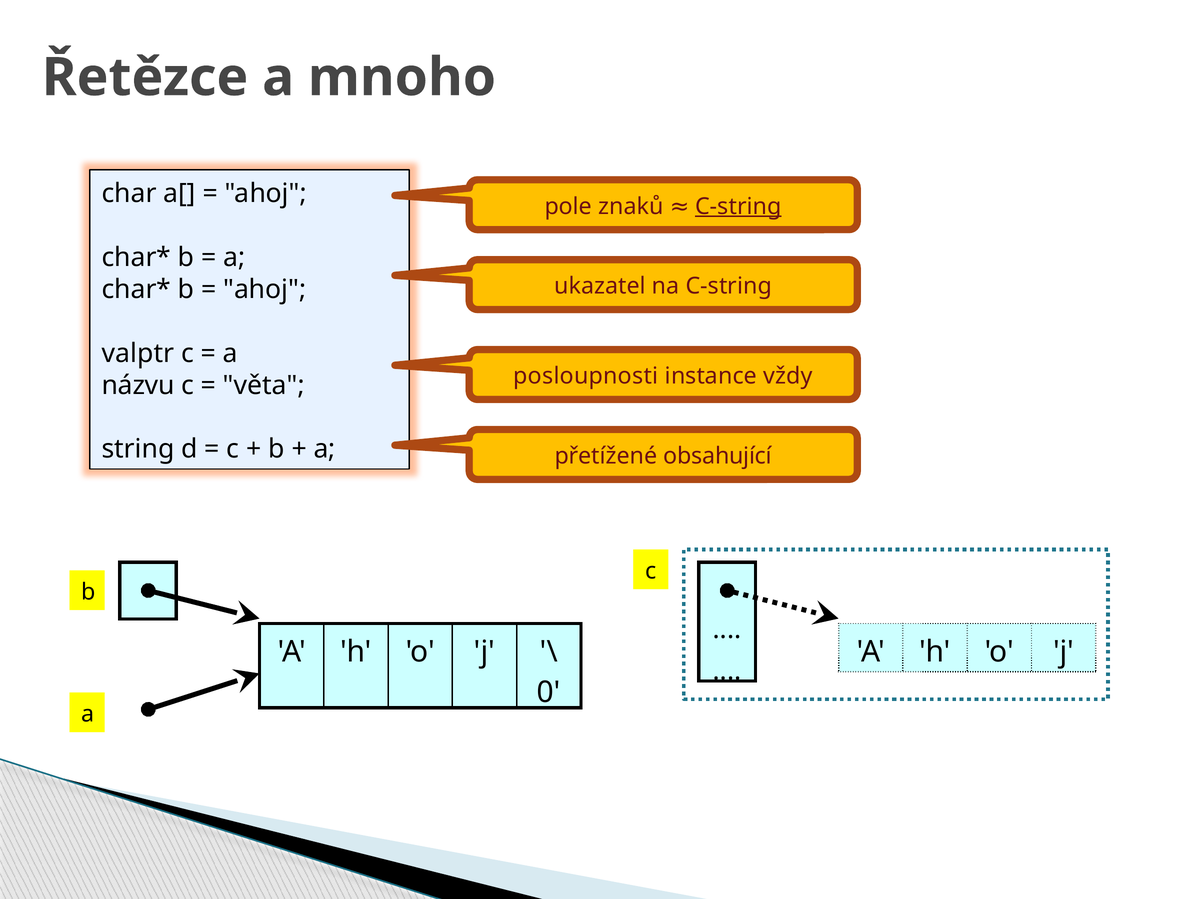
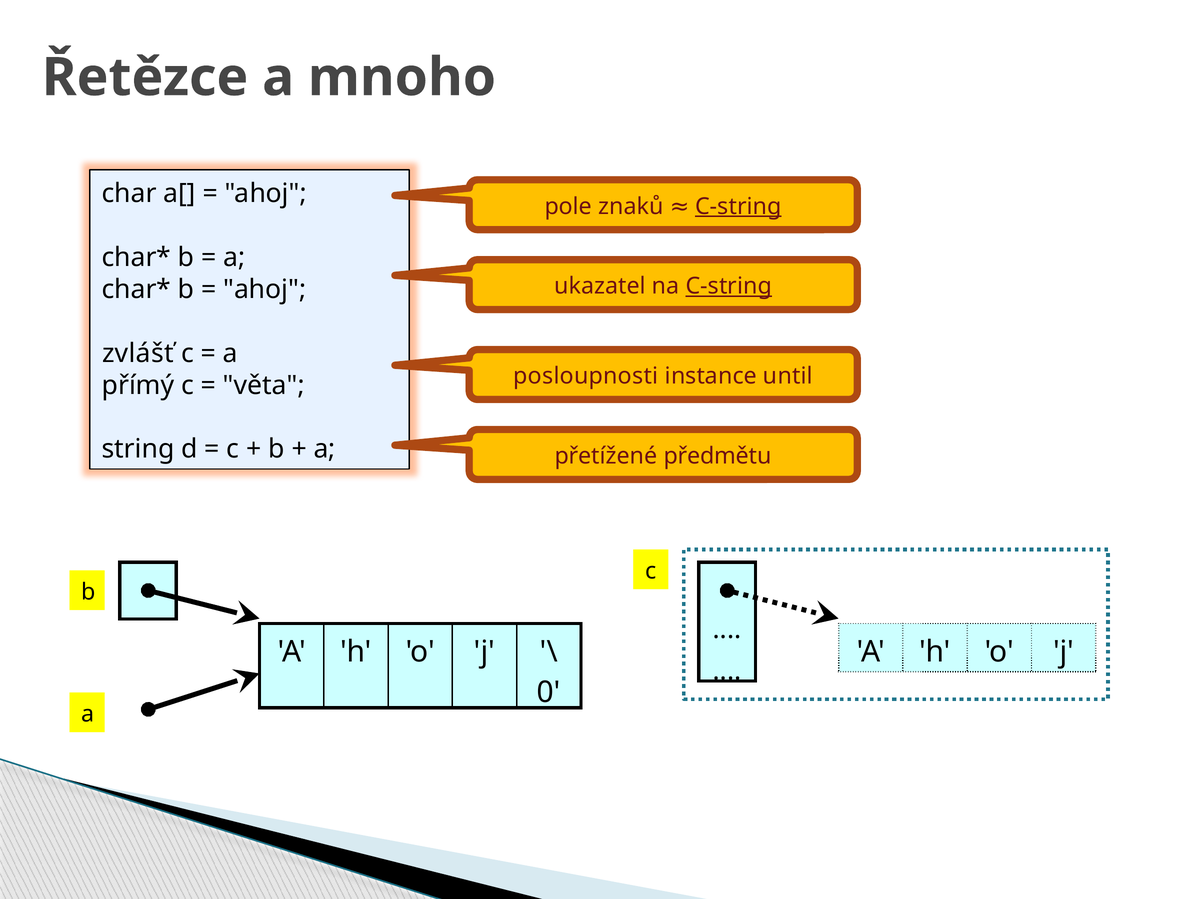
C-string at (729, 286) underline: none -> present
valptr: valptr -> zvlášť
vždy: vždy -> until
názvu: názvu -> přímý
obsahující: obsahující -> předmětu
